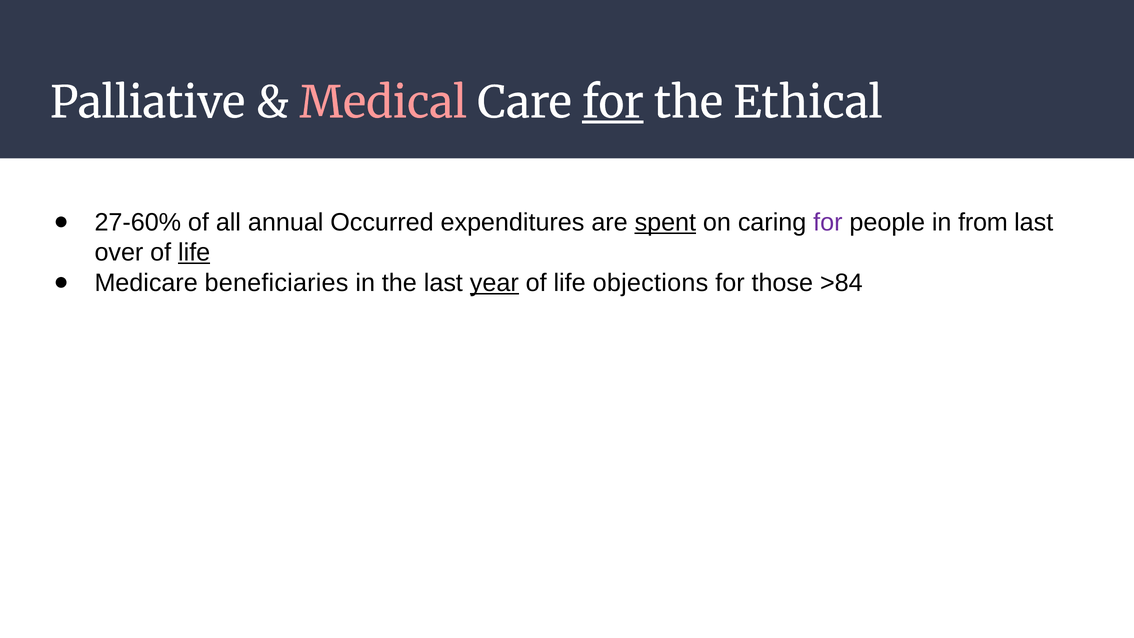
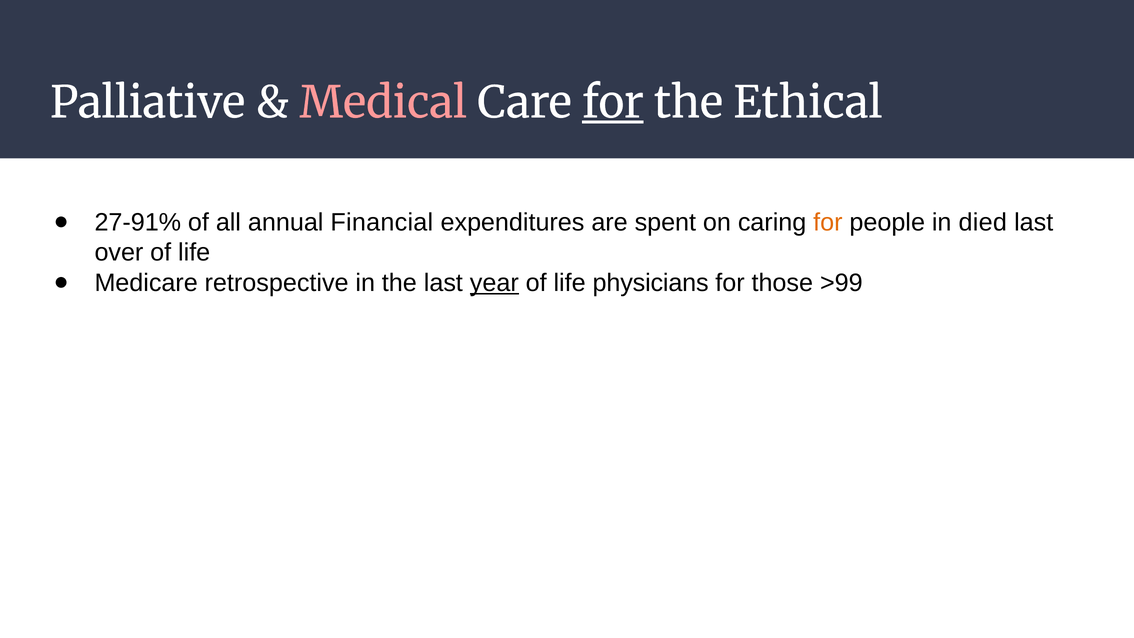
27-60%: 27-60% -> 27-91%
Occurred: Occurred -> Financial
spent underline: present -> none
for at (828, 222) colour: purple -> orange
from: from -> died
life at (194, 252) underline: present -> none
beneficiaries: beneficiaries -> retrospective
objections: objections -> physicians
>84: >84 -> >99
